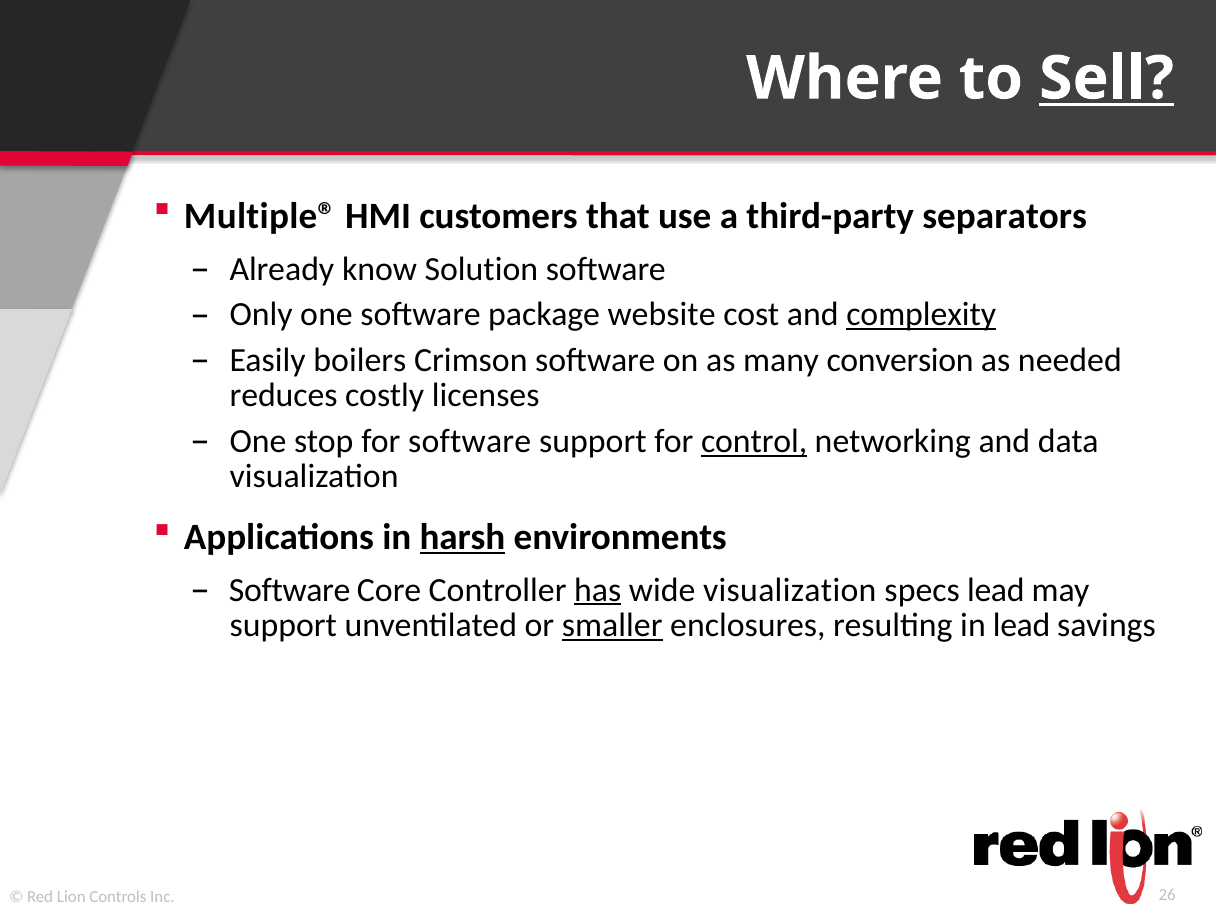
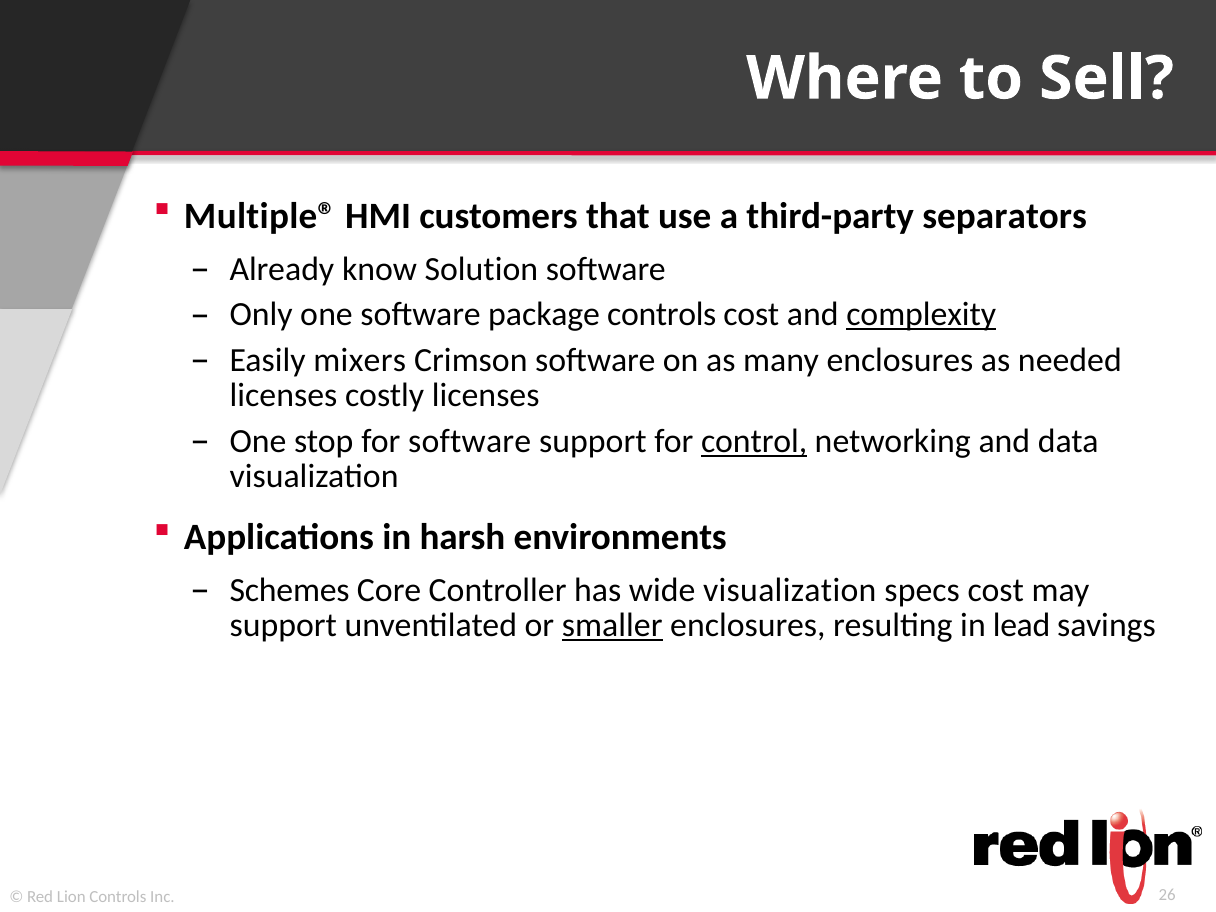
Sell underline: present -> none
package website: website -> controls
boilers: boilers -> mixers
many conversion: conversion -> enclosures
reduces at (284, 396): reduces -> licenses
harsh underline: present -> none
Software at (290, 590): Software -> Schemes
has underline: present -> none
specs lead: lead -> cost
